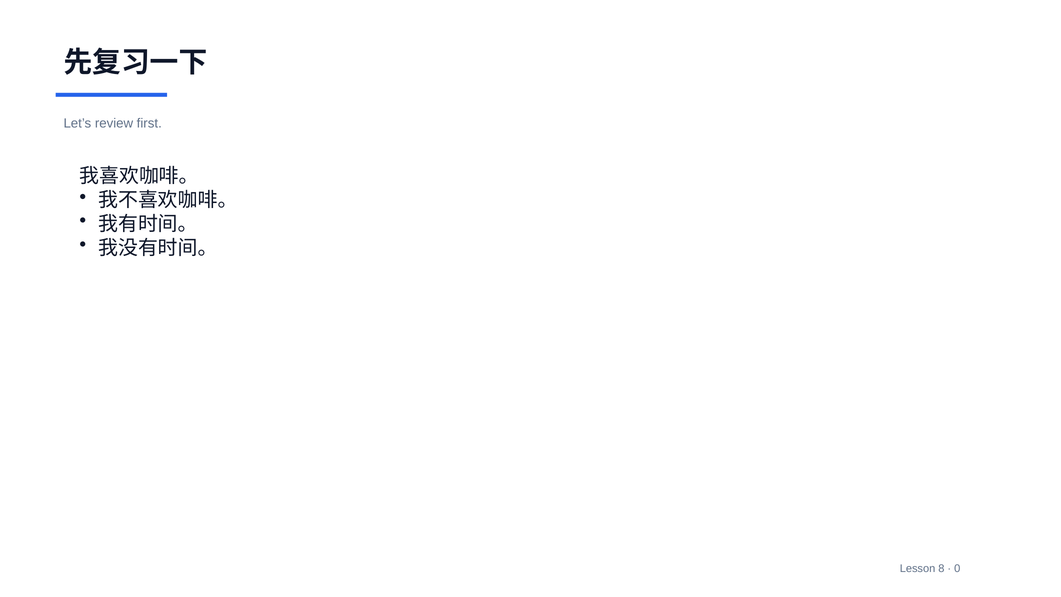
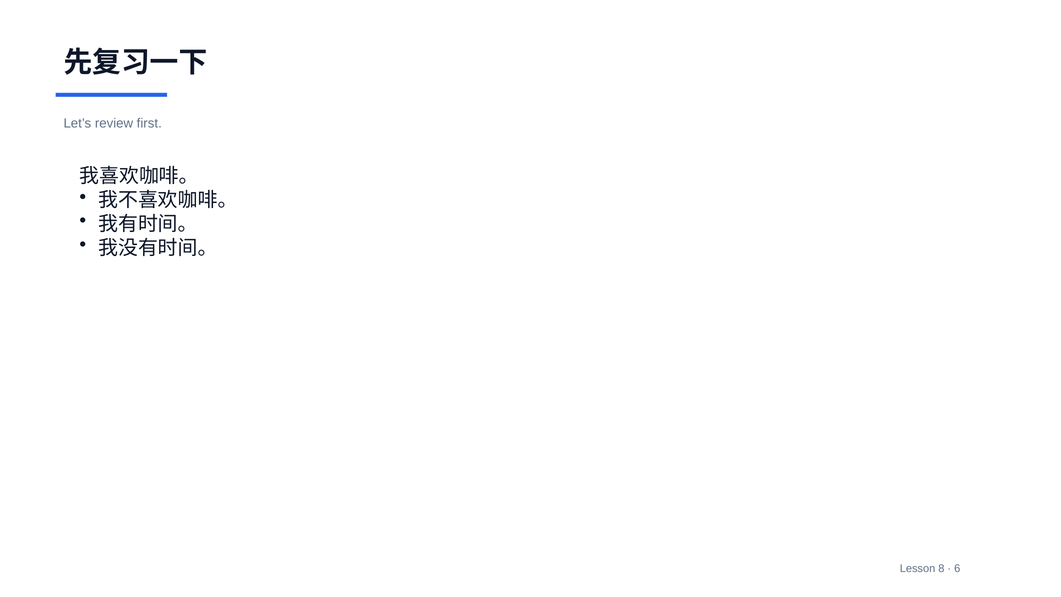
0: 0 -> 6
